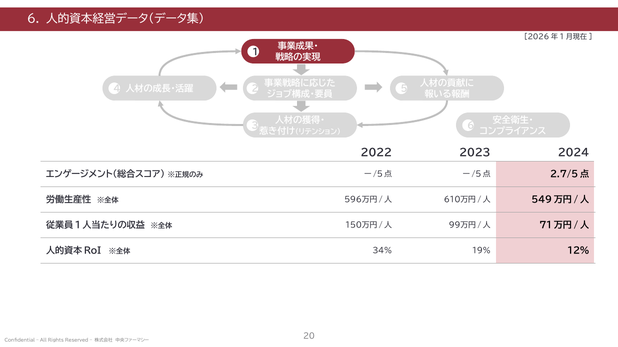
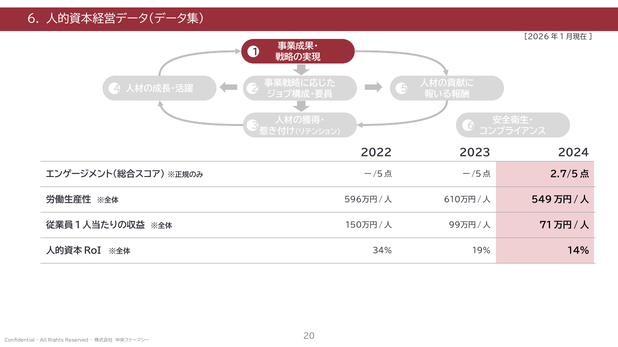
12%: 12% -> 14%
